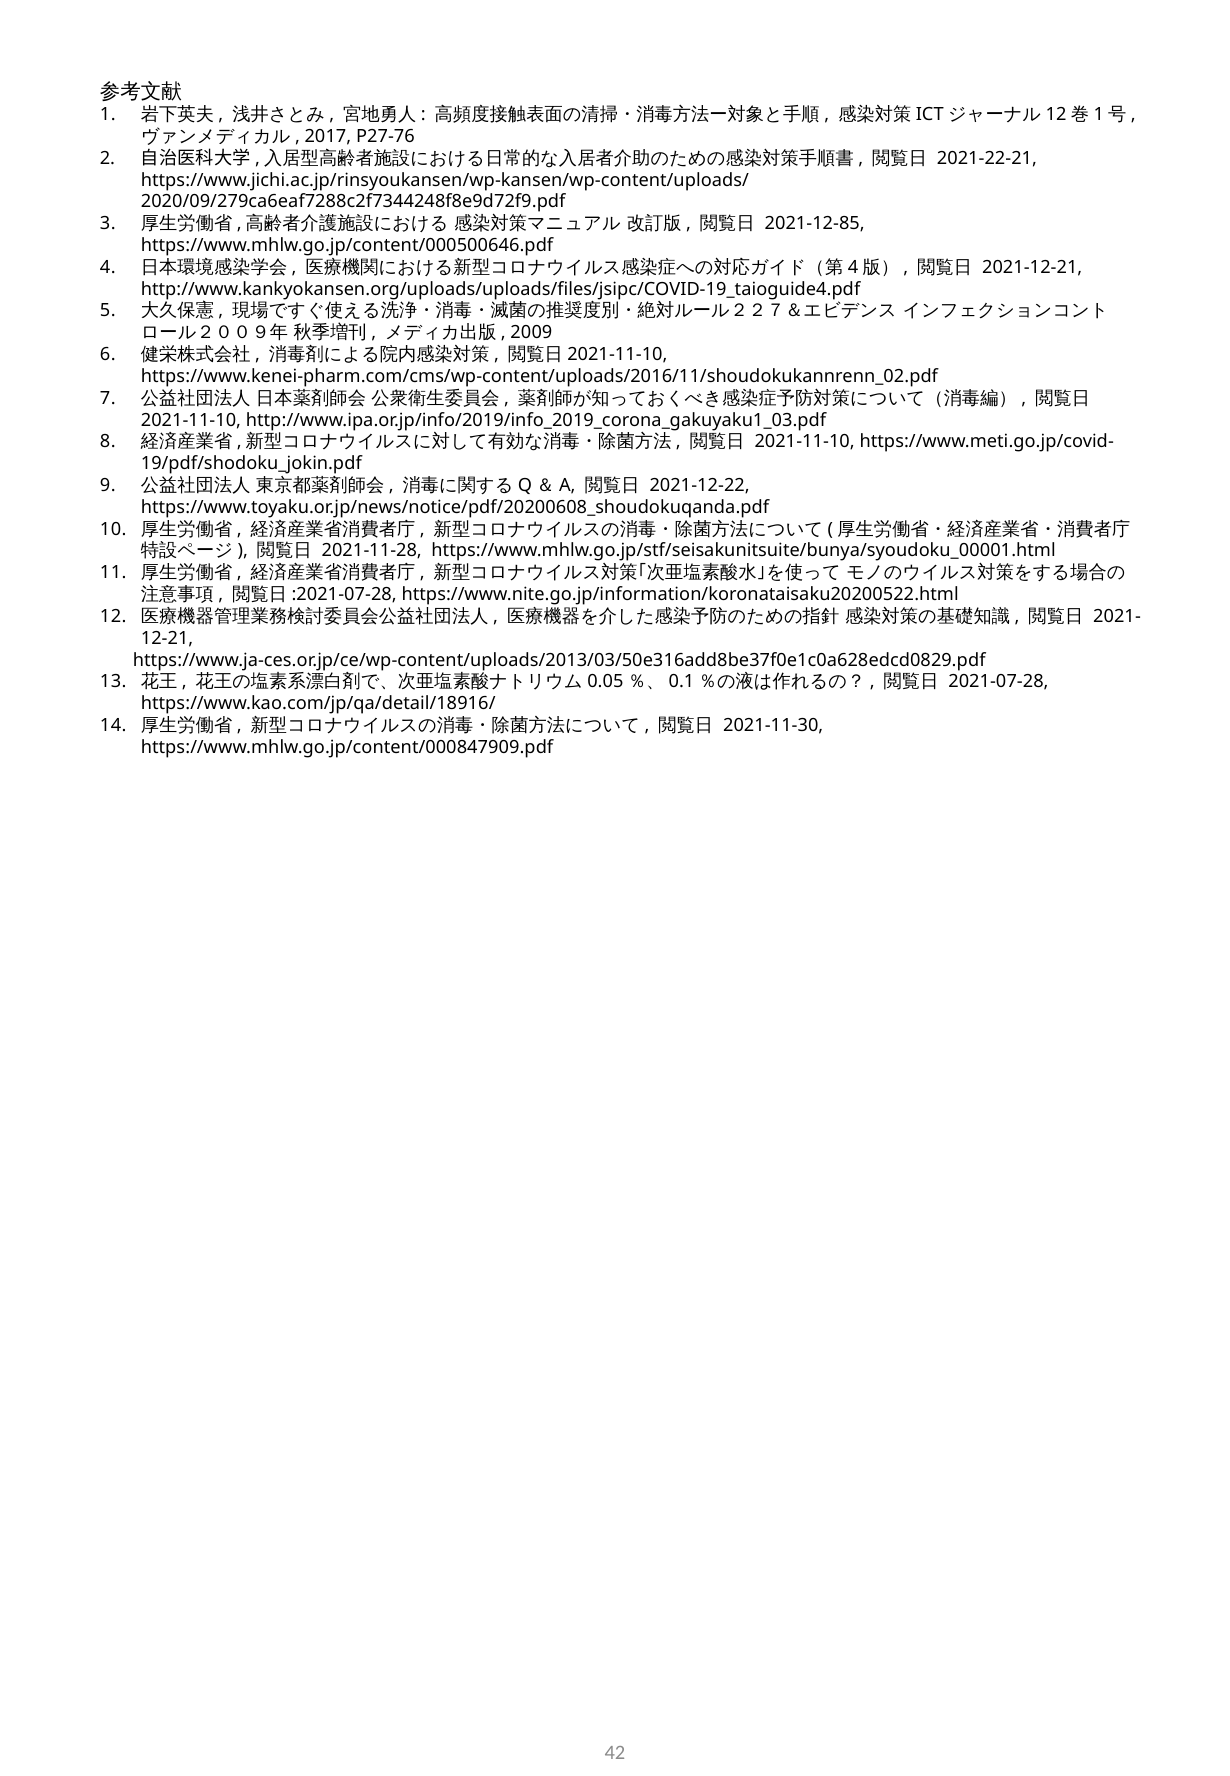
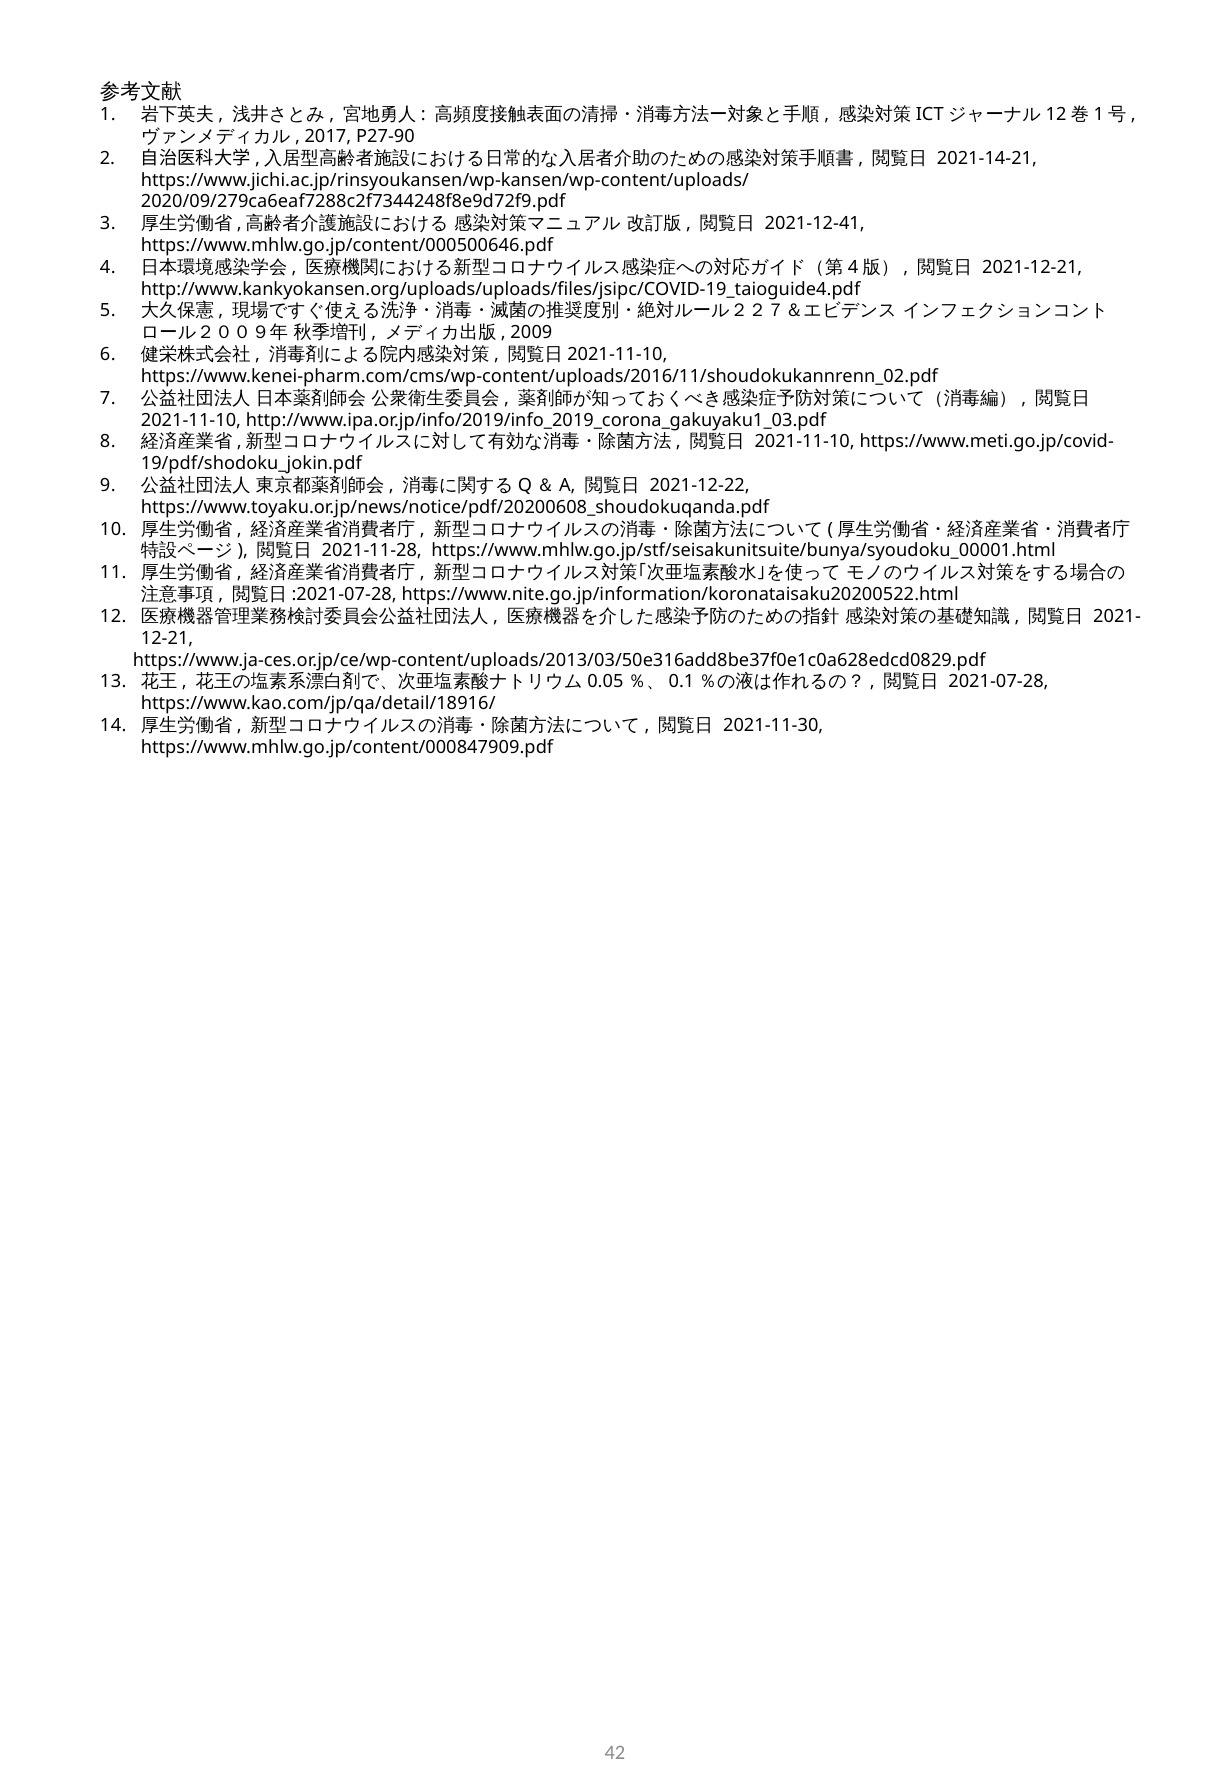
P27-76: P27-76 -> P27-90
2021-22-21: 2021-22-21 -> 2021-14-21
2021-12-85: 2021-12-85 -> 2021-12-41
